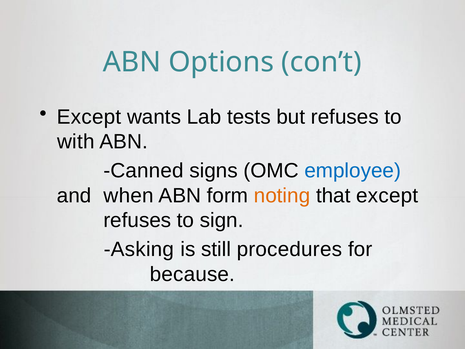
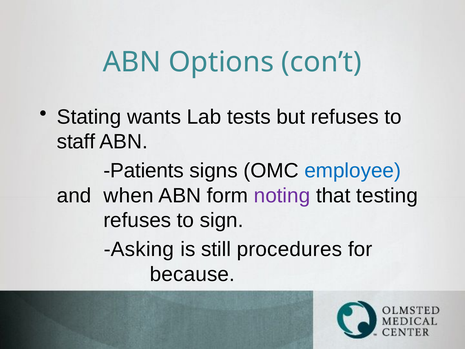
Except at (89, 117): Except -> Stating
with: with -> staff
Canned: Canned -> Patients
noting colour: orange -> purple
that except: except -> testing
